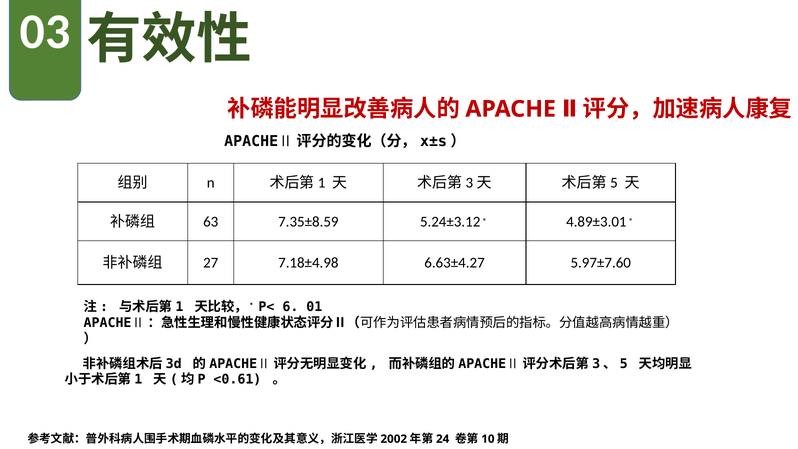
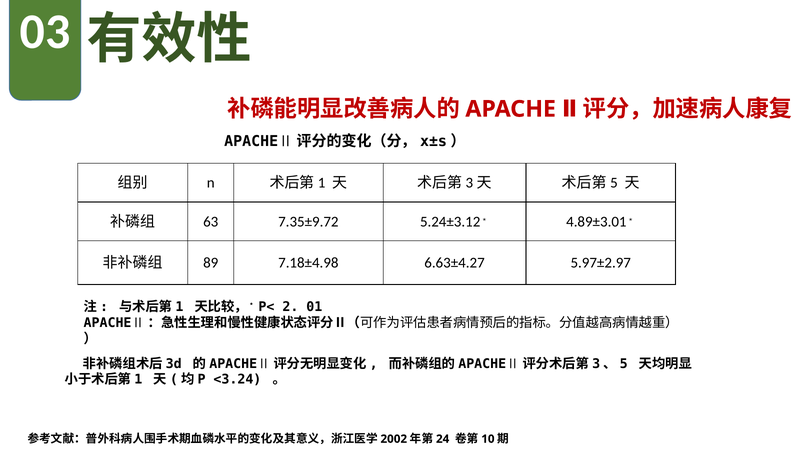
7.35±8.59: 7.35±8.59 -> 7.35±9.72
27: 27 -> 89
5.97±7.60: 5.97±7.60 -> 5.97±2.97
6: 6 -> 2
<0.61: <0.61 -> <3.24
